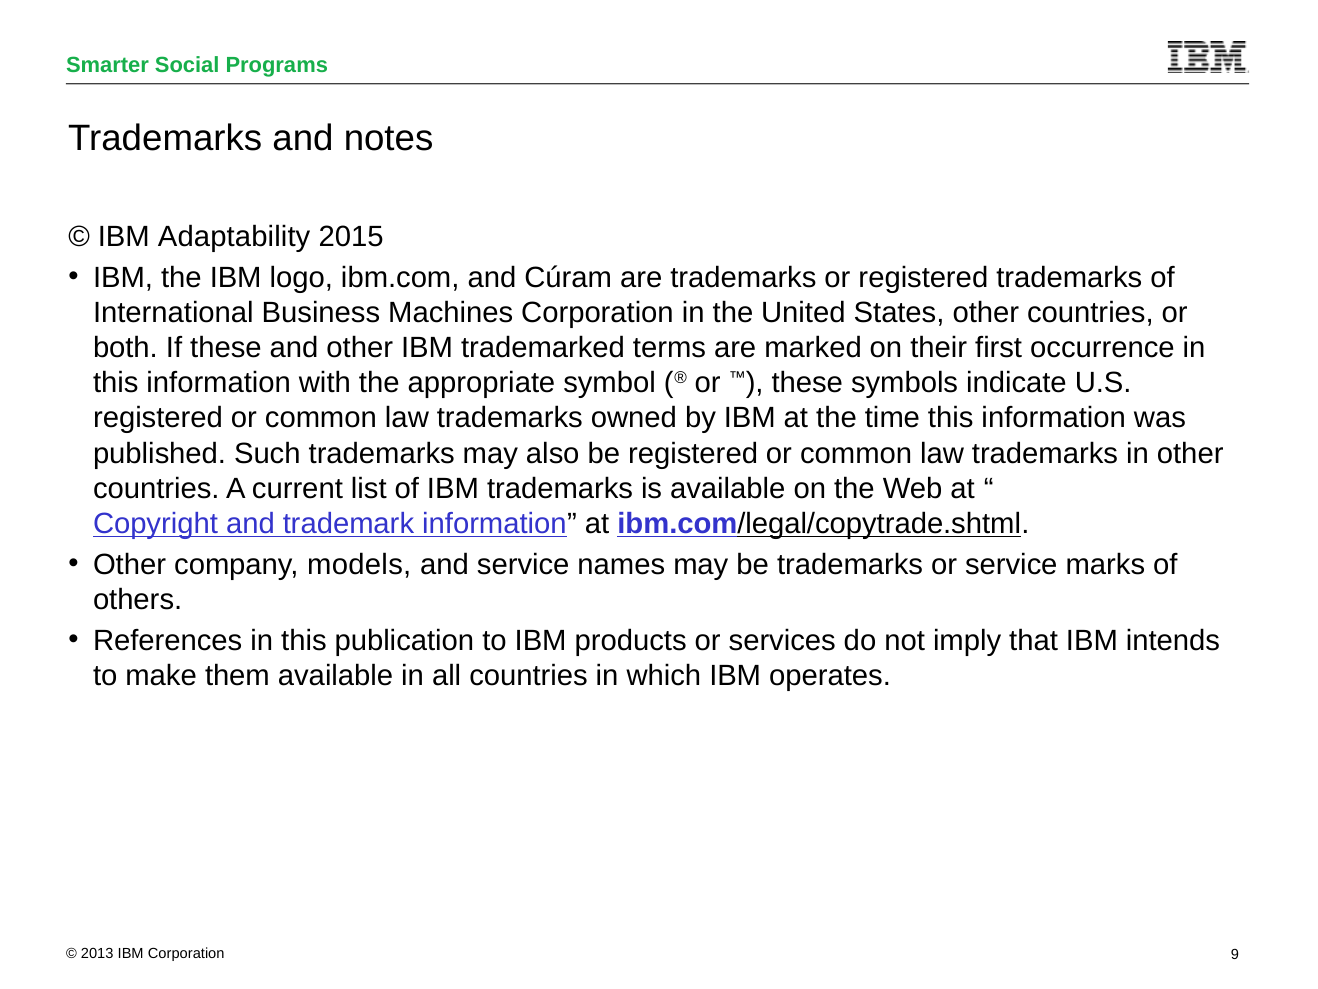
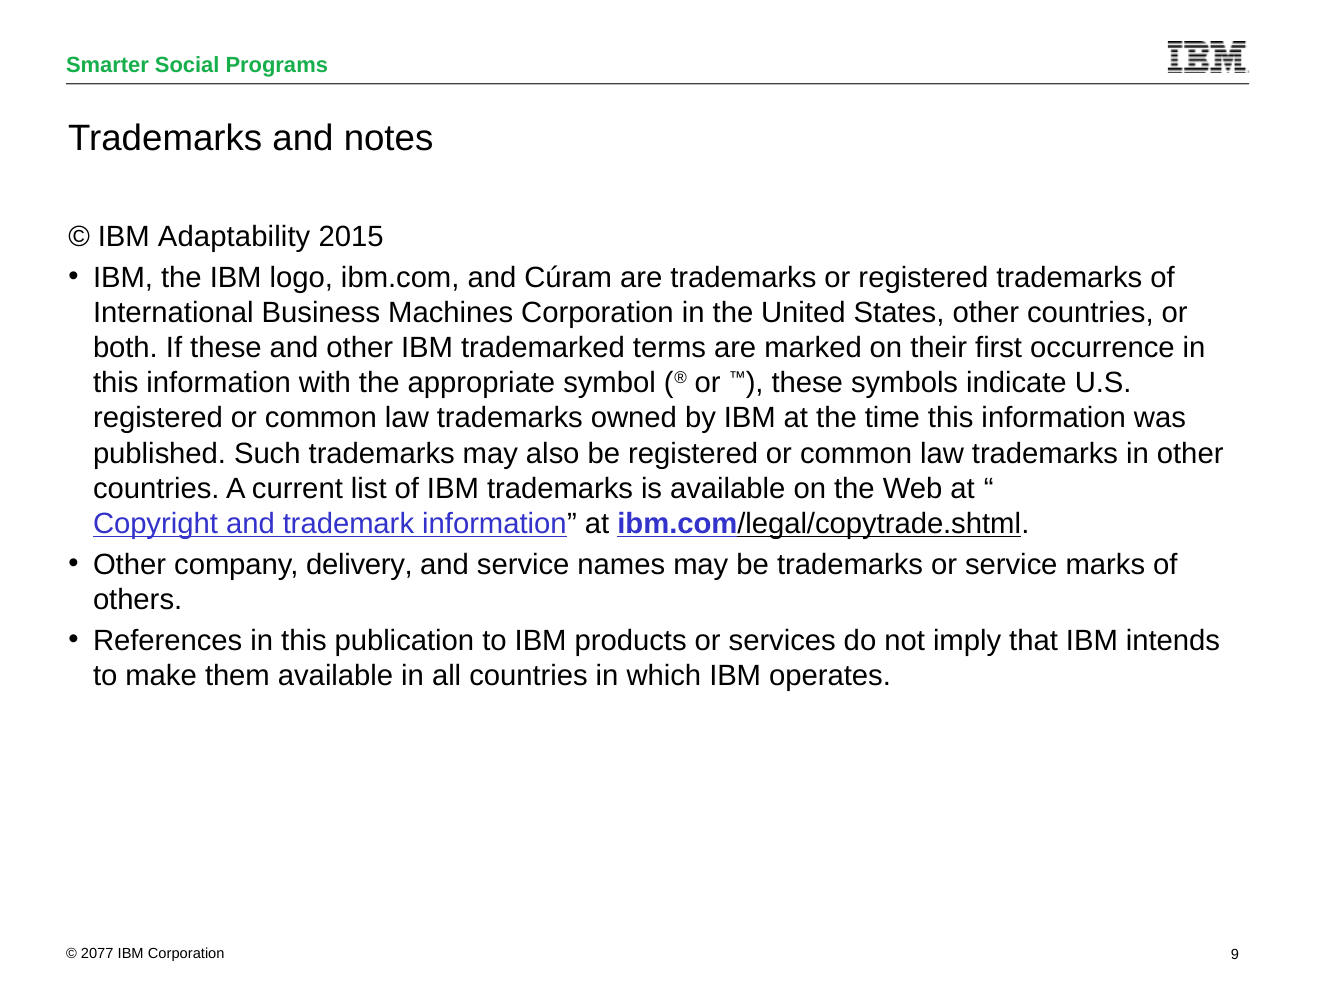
models: models -> delivery
2013: 2013 -> 2077
